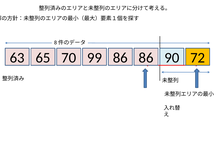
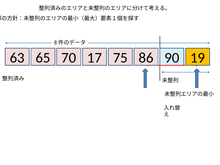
99: 99 -> 17
70 86: 86 -> 75
72: 72 -> 19
